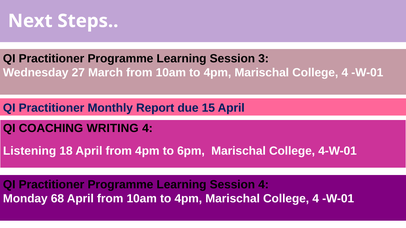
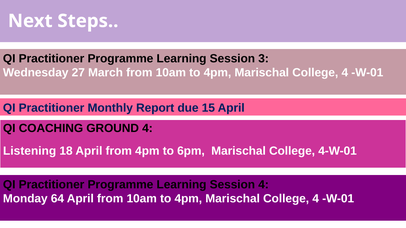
WRITING: WRITING -> GROUND
68: 68 -> 64
